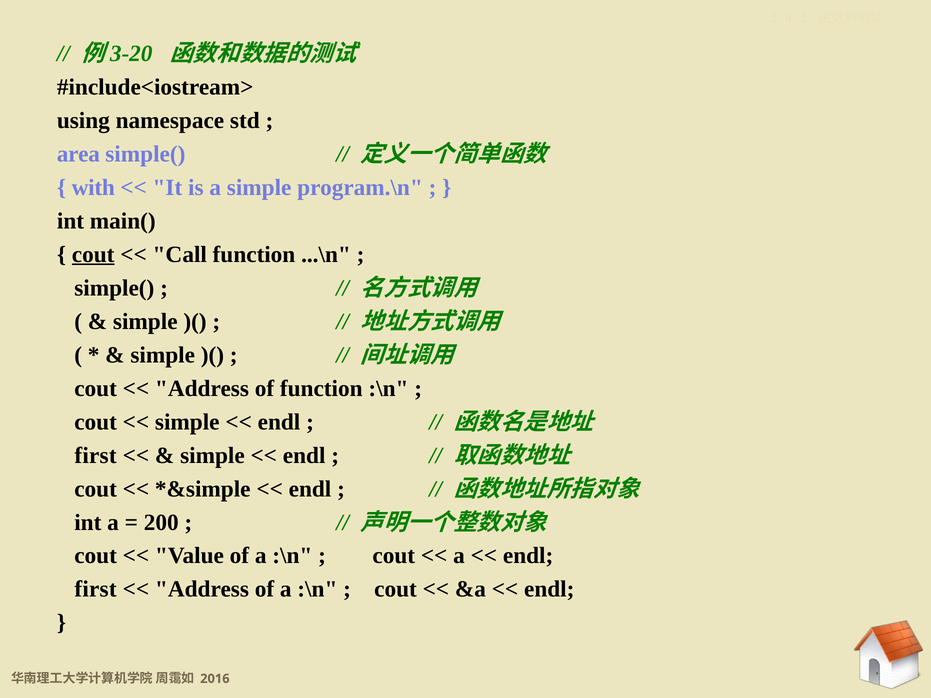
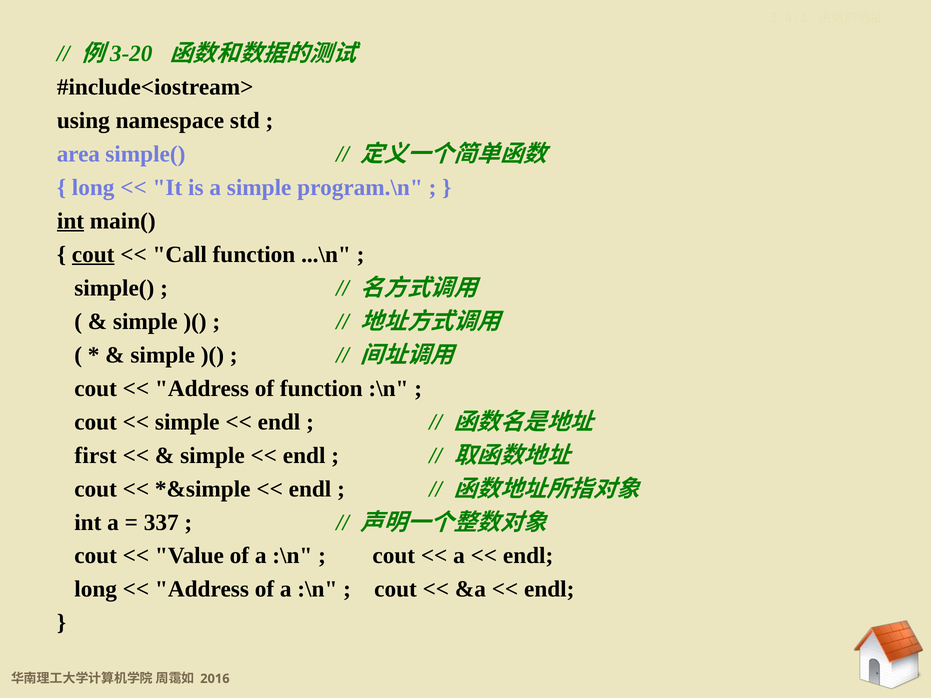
with at (93, 187): with -> long
int at (71, 221) underline: none -> present
200: 200 -> 337
first at (96, 590): first -> long
